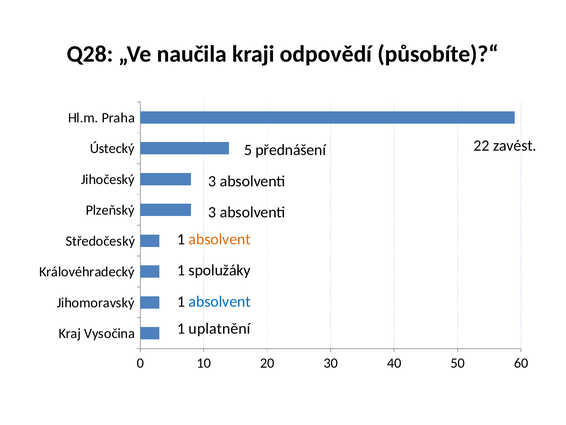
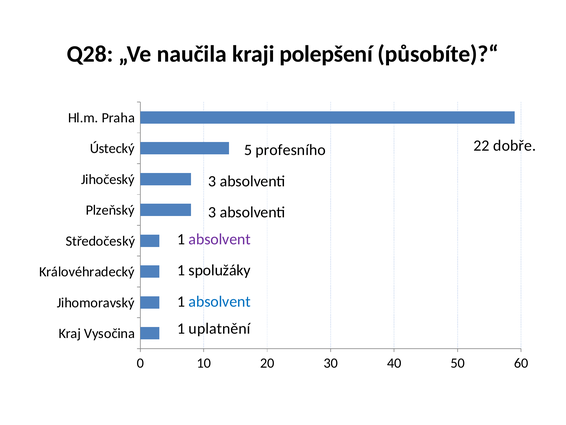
odpovědí: odpovědí -> polepšení
přednášení: přednášení -> profesního
zavést: zavést -> dobře
absolvent at (220, 239) colour: orange -> purple
